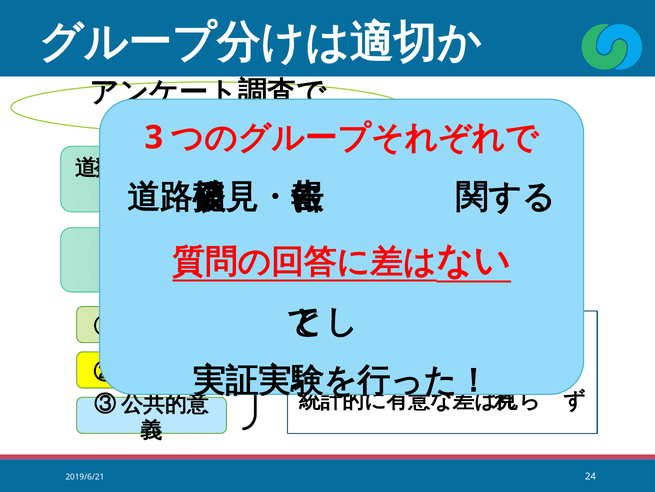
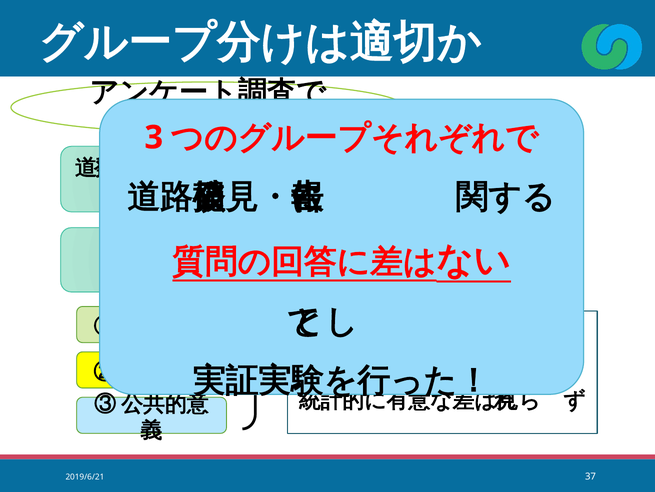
24: 24 -> 37
